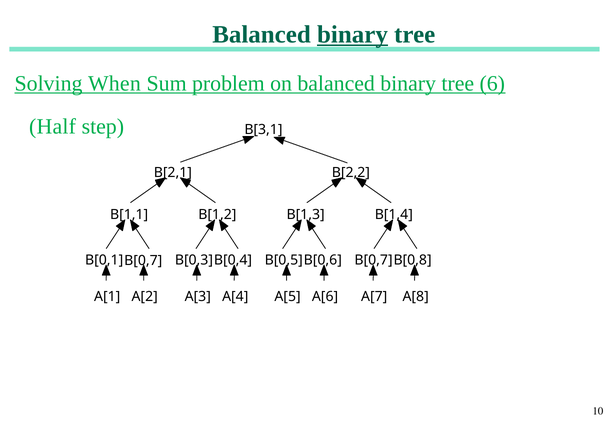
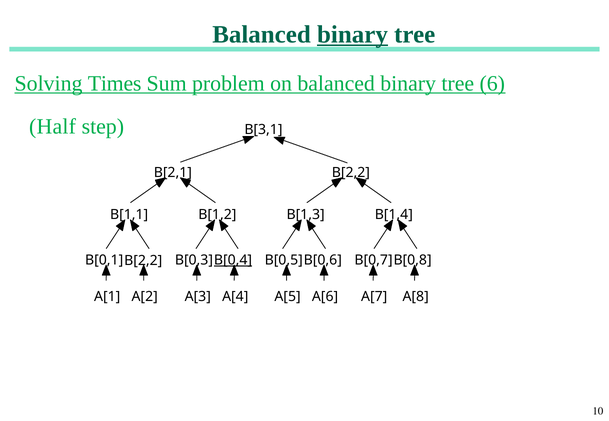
When: When -> Times
B[0,4 underline: none -> present
B[0,7 at (143, 261): B[0,7 -> B[2,2
